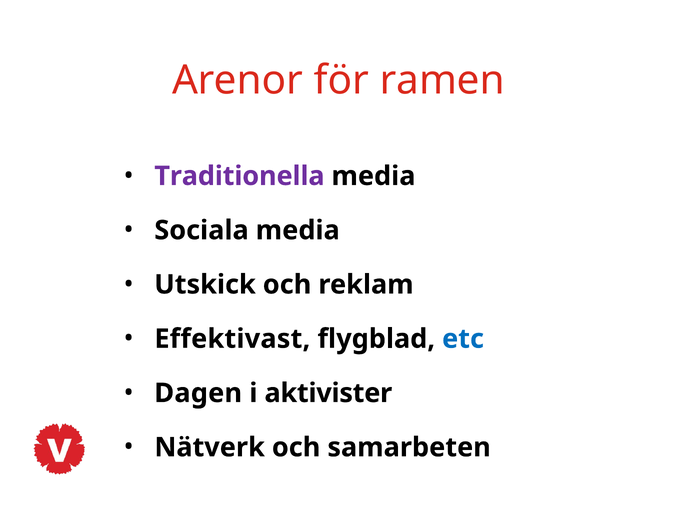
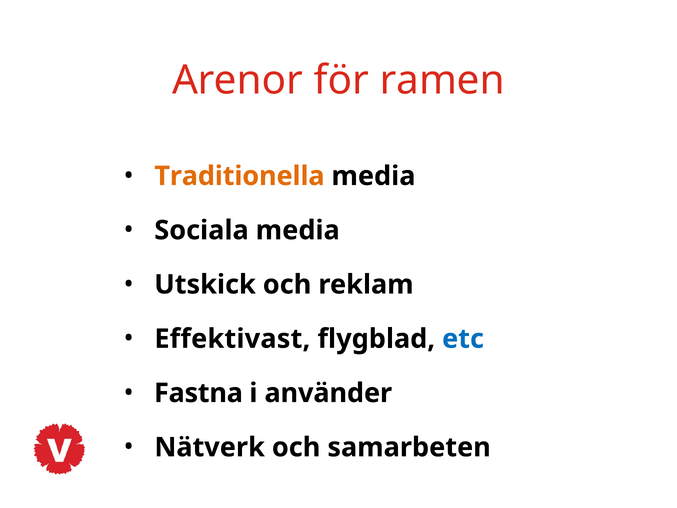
Traditionella colour: purple -> orange
Dagen: Dagen -> Fastna
aktivister: aktivister -> använder
